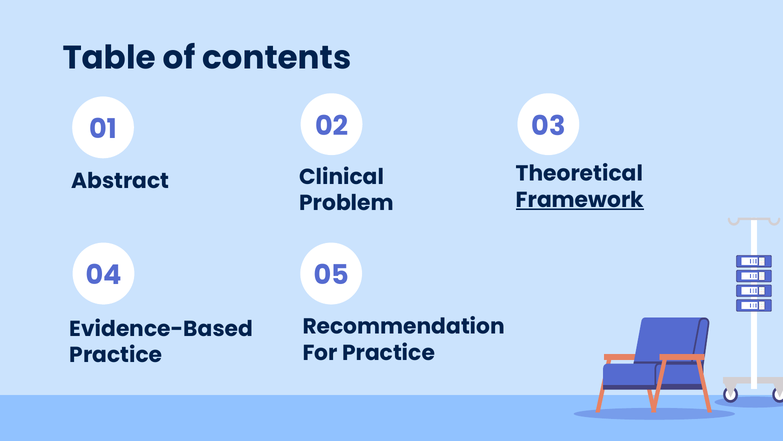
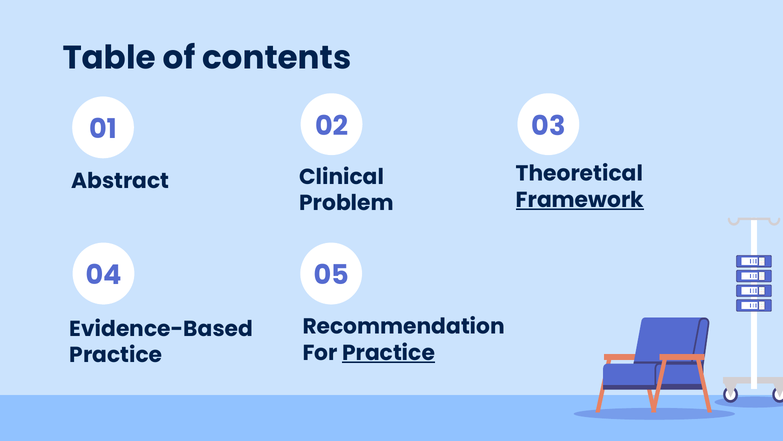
Practice at (389, 352) underline: none -> present
